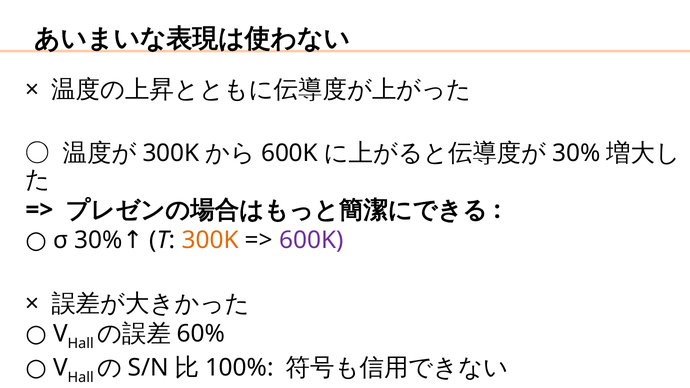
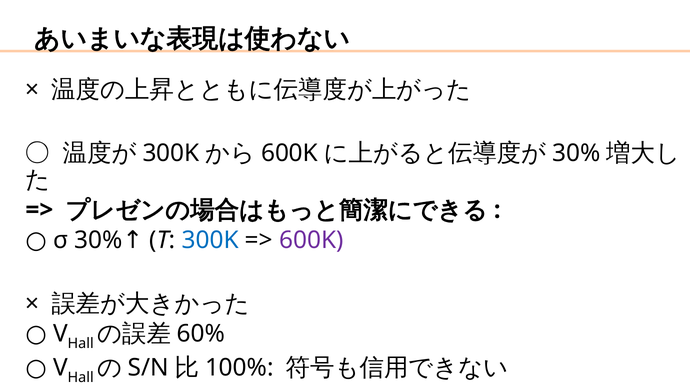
300K at (210, 240) colour: orange -> blue
